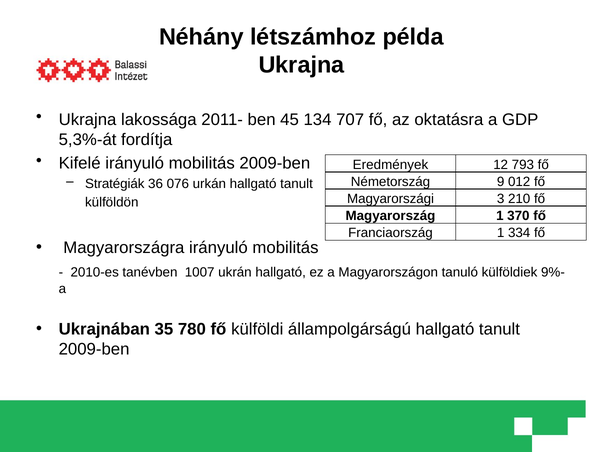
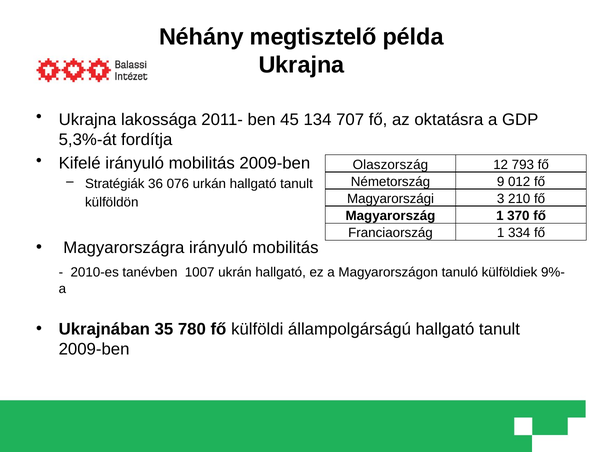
létszámhoz: létszámhoz -> megtisztelő
Eredmények: Eredmények -> Olaszország
